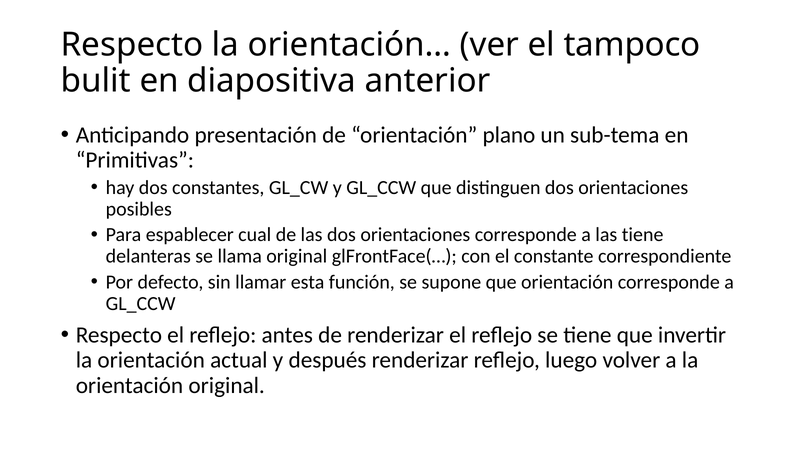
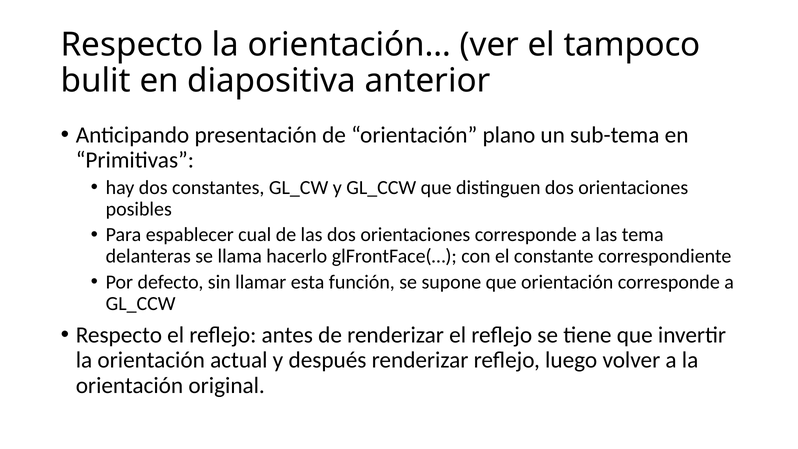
las tiene: tiene -> tema
llama original: original -> hacerlo
